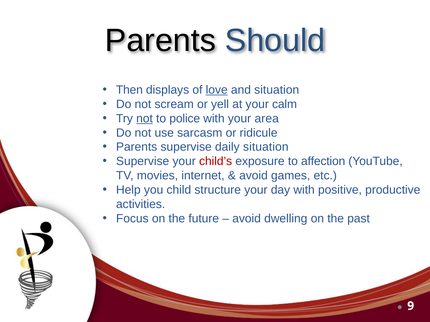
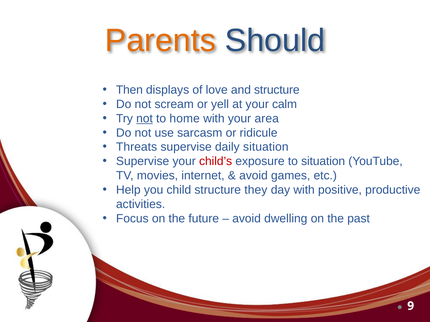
Parents at (160, 41) colour: black -> orange
love underline: present -> none
and situation: situation -> structure
police: police -> home
Parents at (137, 147): Parents -> Threats
to affection: affection -> situation
structure your: your -> they
